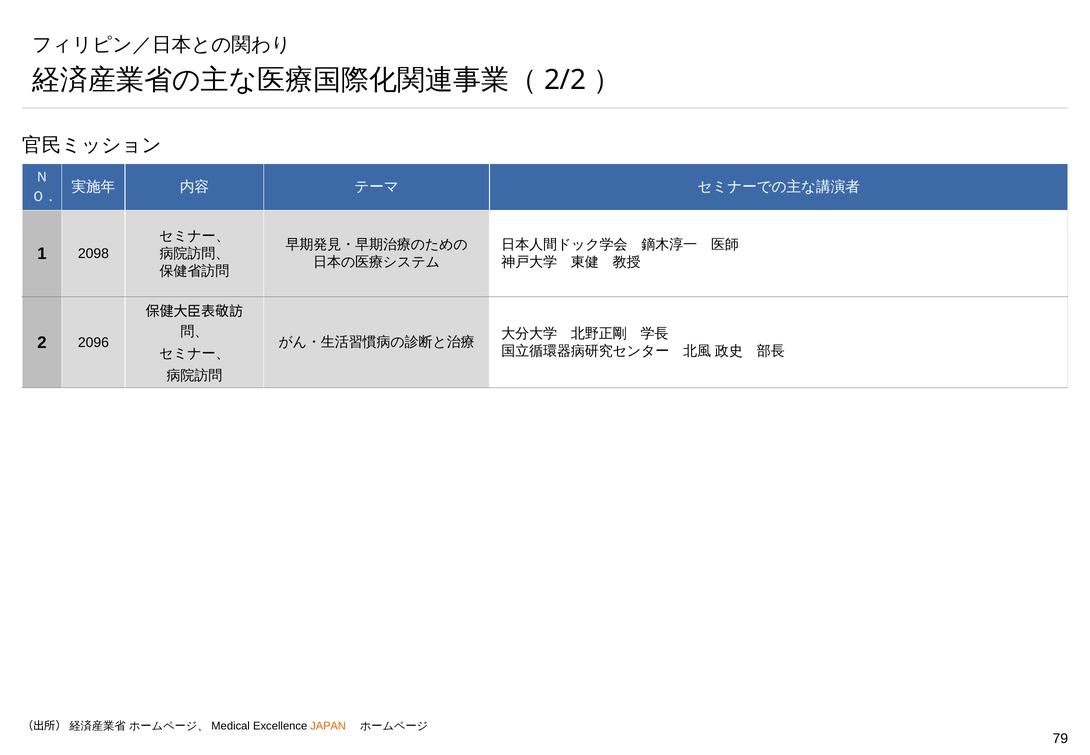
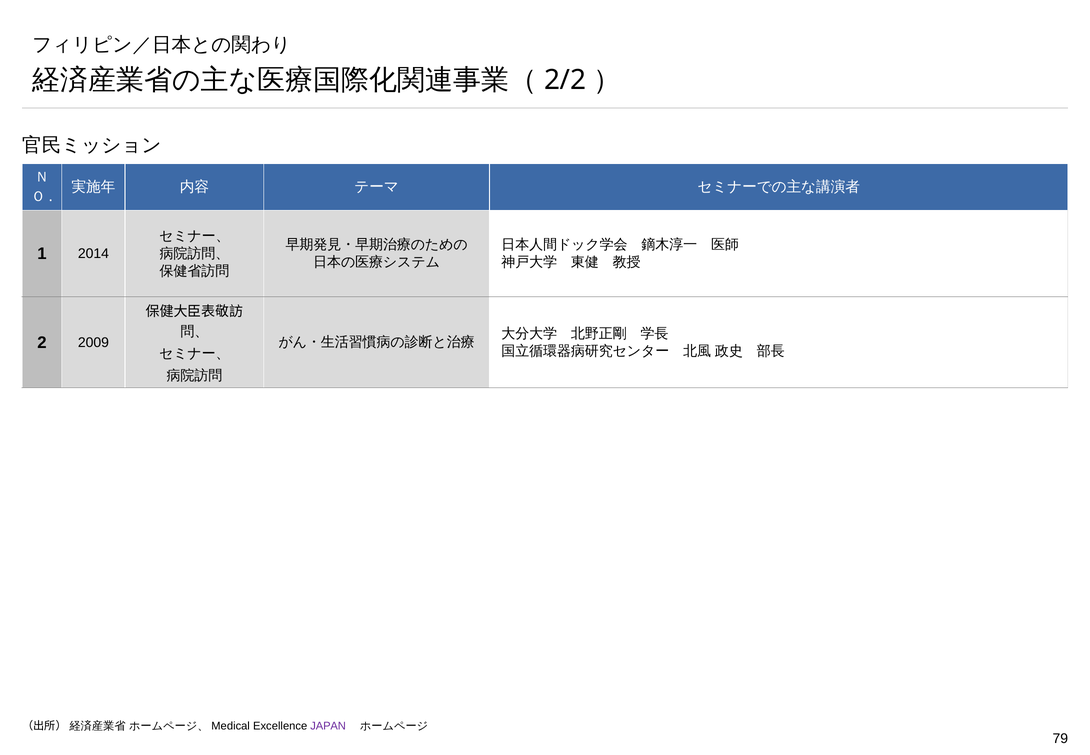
2098: 2098 -> 2014
2096: 2096 -> 2009
JAPAN colour: orange -> purple
